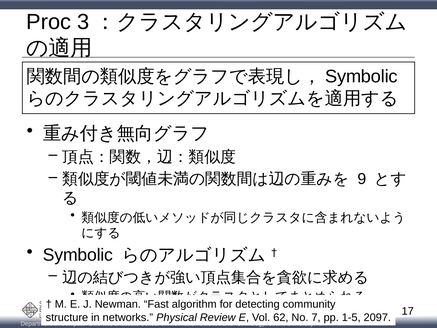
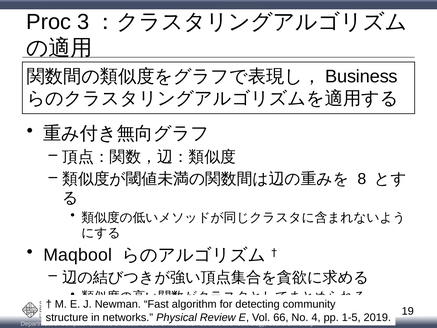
Symbolic at (361, 76): Symbolic -> Business
9: 9 -> 8
Symbolic at (78, 255): Symbolic -> Maqbool
17: 17 -> 19
62: 62 -> 66
7: 7 -> 4
2097: 2097 -> 2019
